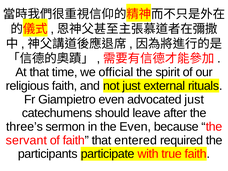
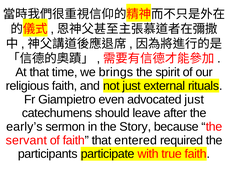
official: official -> brings
three’s: three’s -> early’s
the Even: Even -> Story
